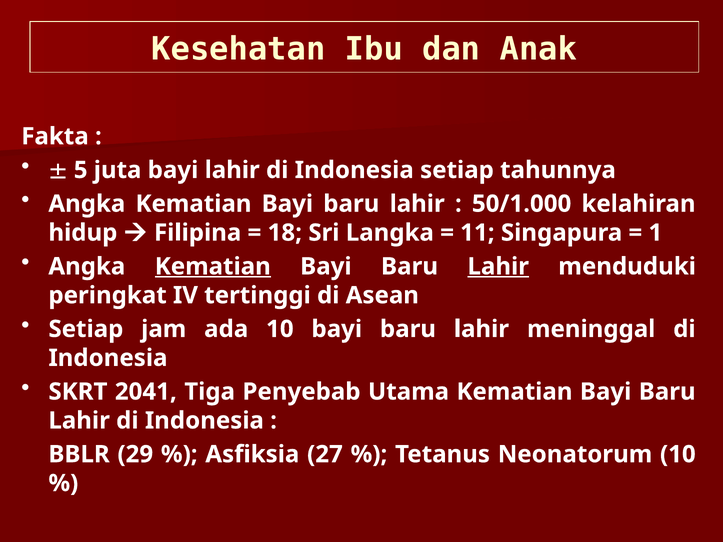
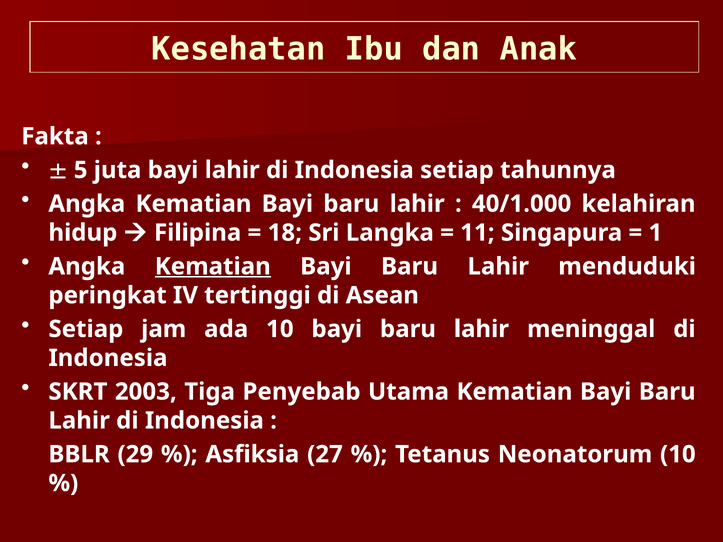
50/1.000: 50/1.000 -> 40/1.000
Lahir at (498, 267) underline: present -> none
2041: 2041 -> 2003
